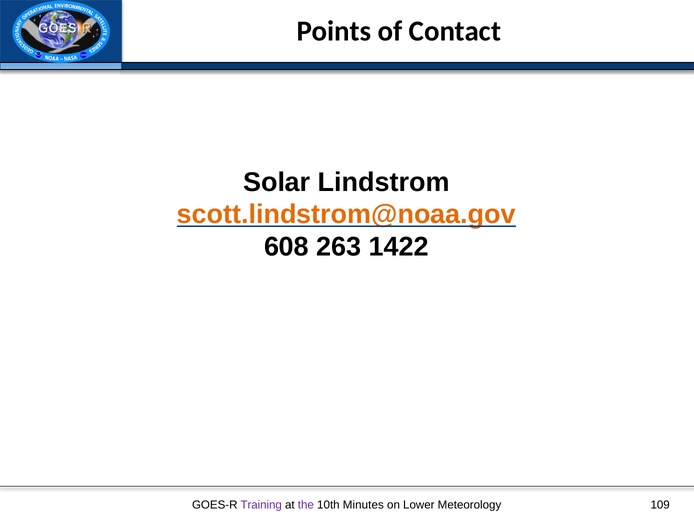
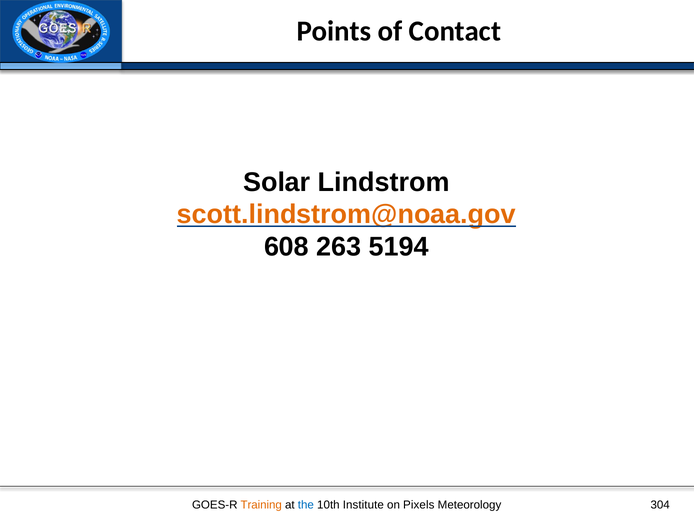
1422: 1422 -> 5194
Training colour: purple -> orange
the colour: purple -> blue
Minutes: Minutes -> Institute
Lower: Lower -> Pixels
109: 109 -> 304
